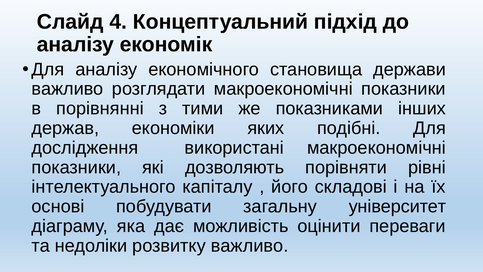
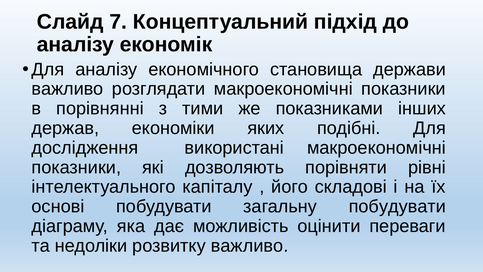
4: 4 -> 7
загальну університет: університет -> побудувати
